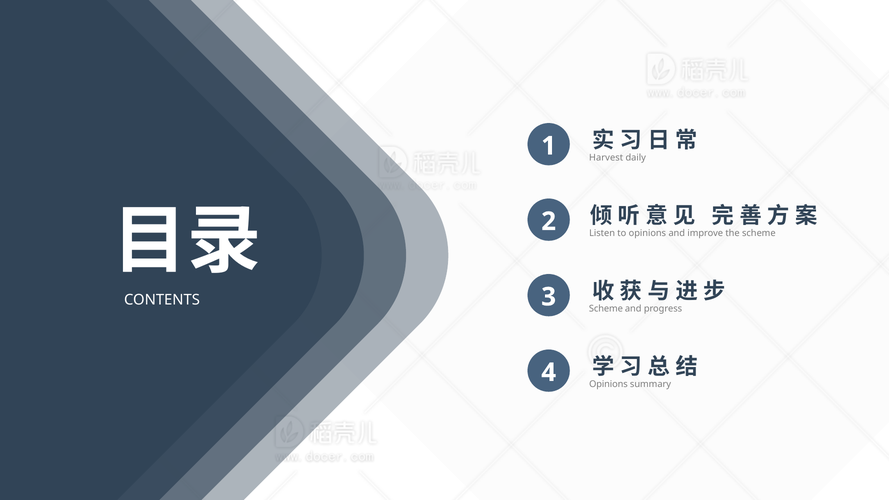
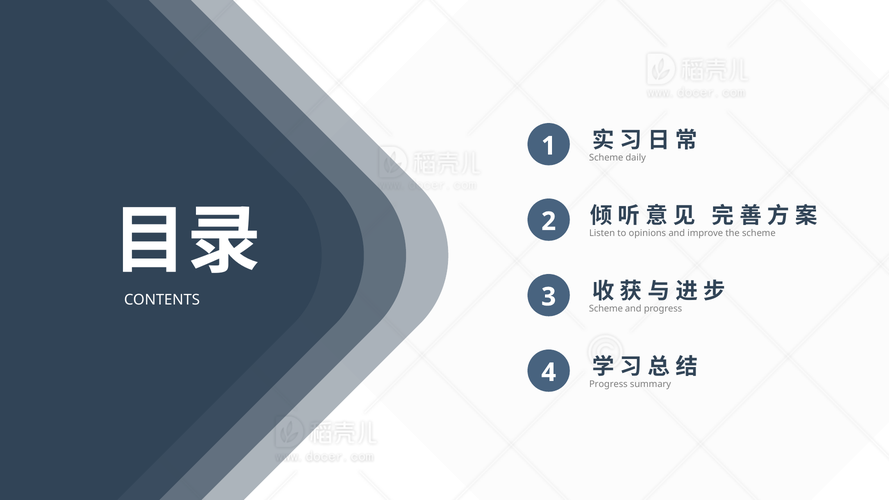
1 Harvest: Harvest -> Scheme
4 Opinions: Opinions -> Progress
